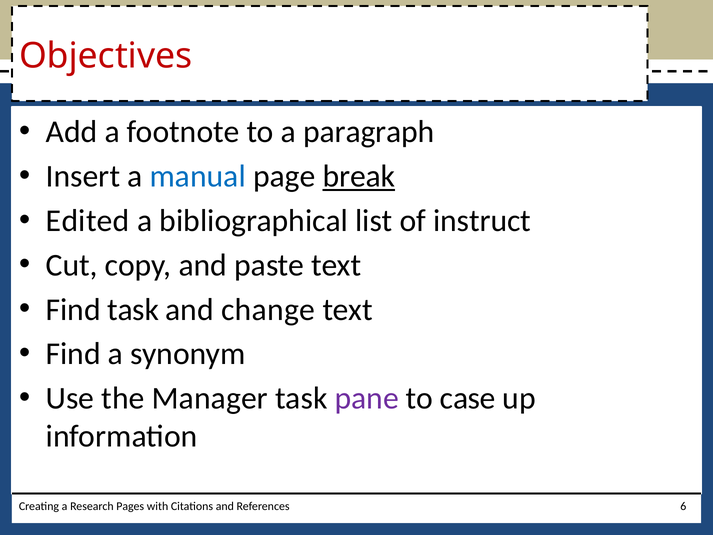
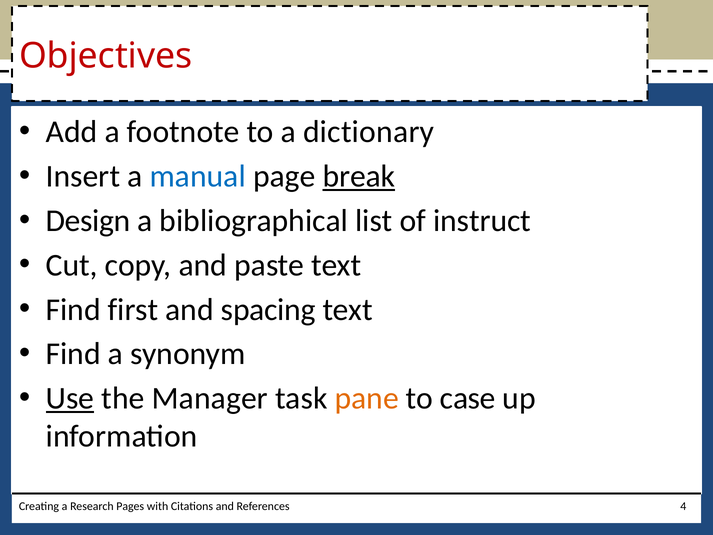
paragraph: paragraph -> dictionary
Edited: Edited -> Design
Find task: task -> first
change: change -> spacing
Use underline: none -> present
pane colour: purple -> orange
6: 6 -> 4
